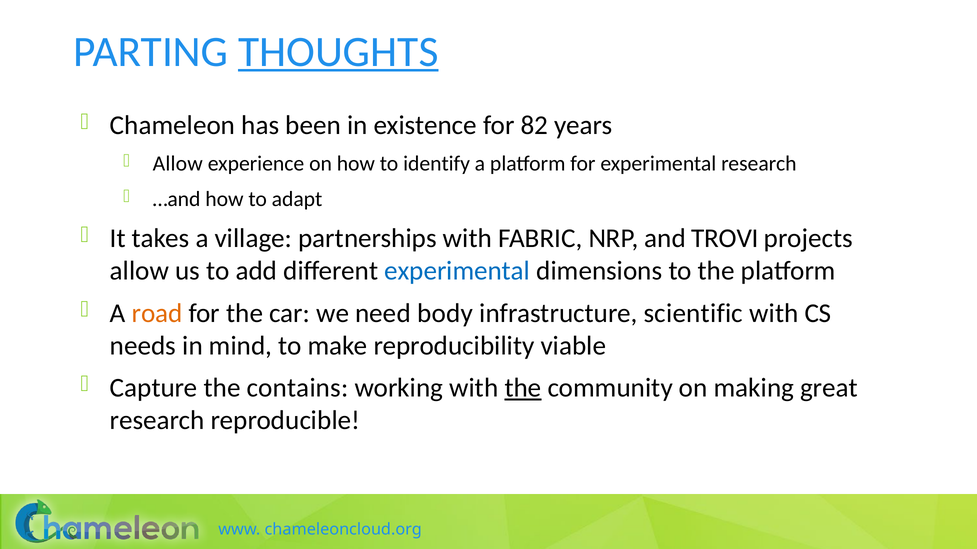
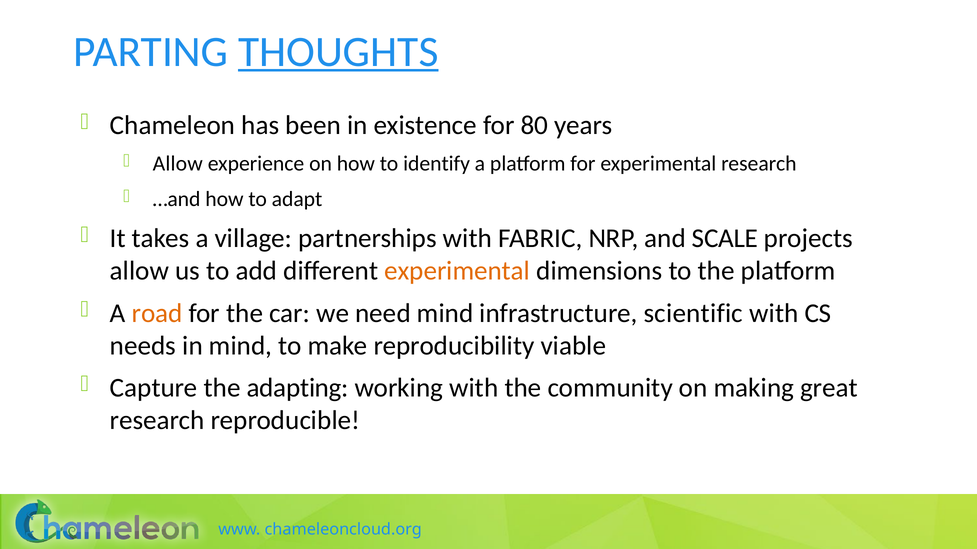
82: 82 -> 80
TROVI: TROVI -> SCALE
experimental at (457, 271) colour: blue -> orange
need body: body -> mind
contains: contains -> adapting
the at (523, 388) underline: present -> none
